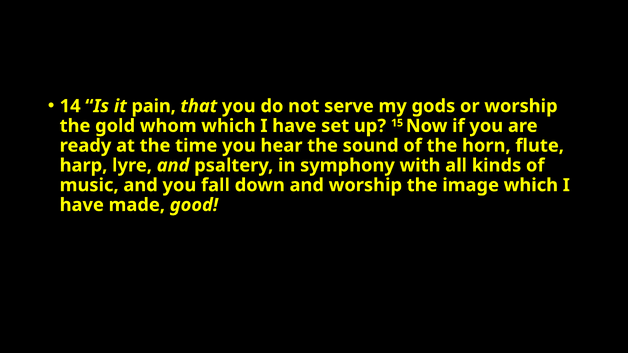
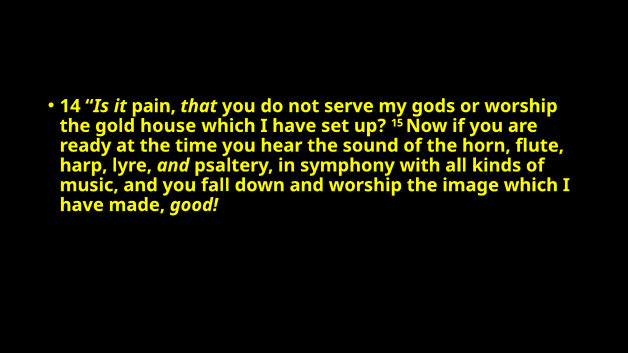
whom: whom -> house
